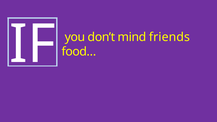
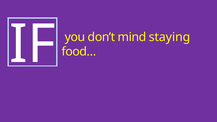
friends: friends -> staying
